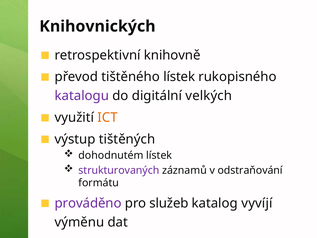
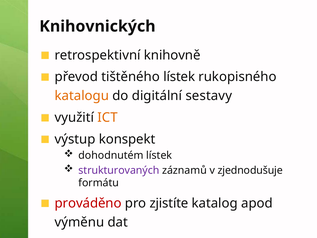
katalogu colour: purple -> orange
velkých: velkých -> sestavy
tištěných: tištěných -> konspekt
odstraňování: odstraňování -> zjednodušuje
prováděno colour: purple -> red
služeb: služeb -> zjistíte
vyvíjí: vyvíjí -> apod
